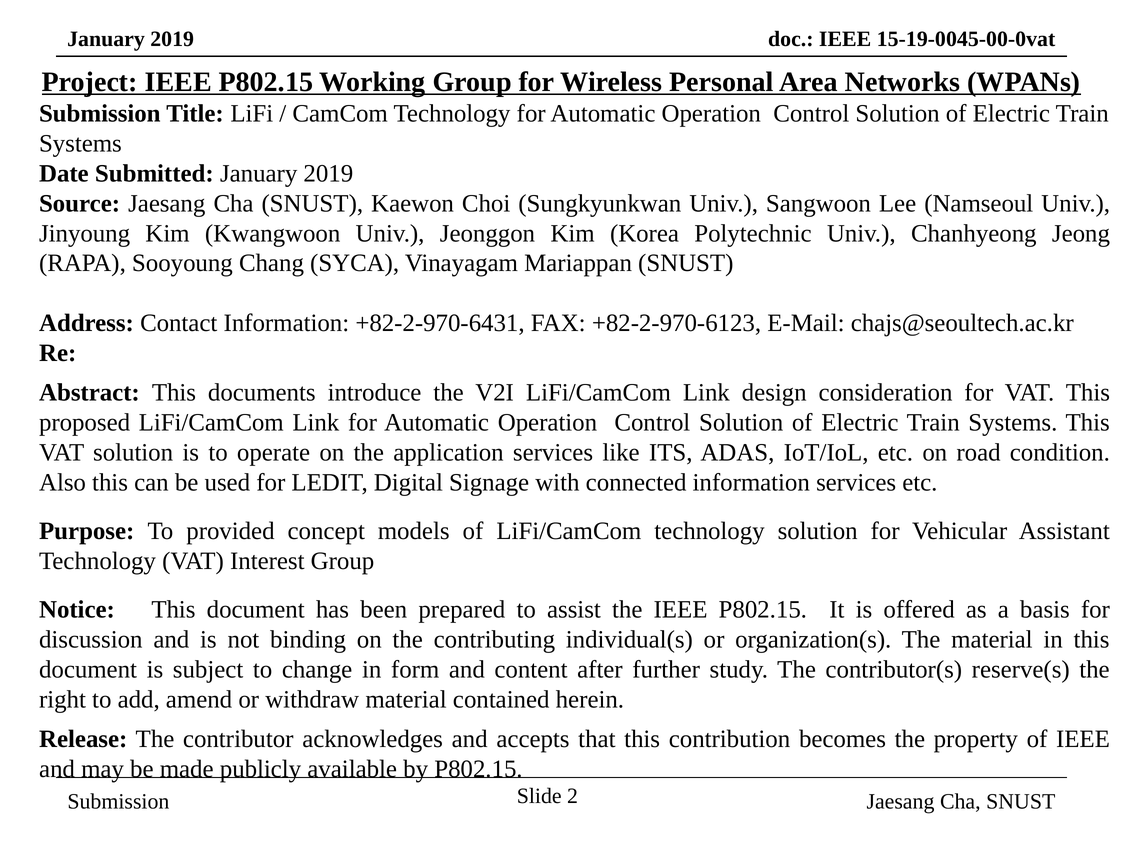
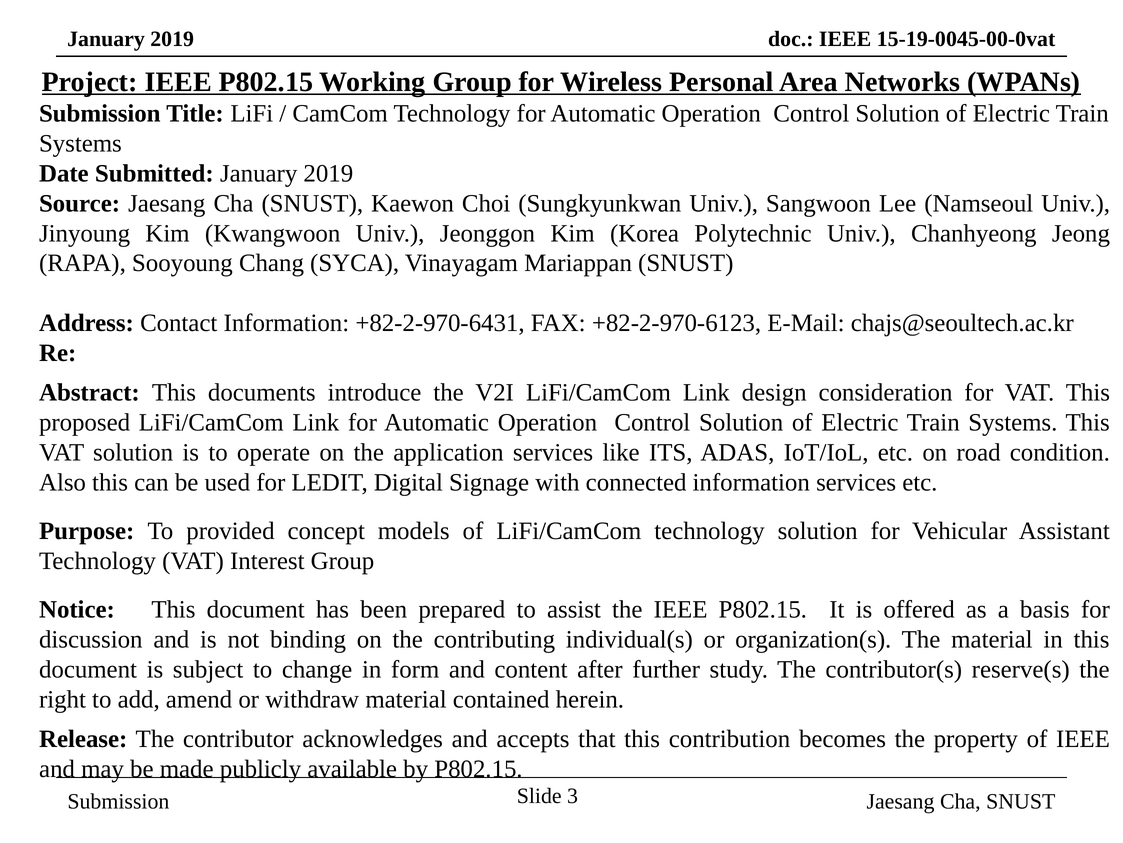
2: 2 -> 3
